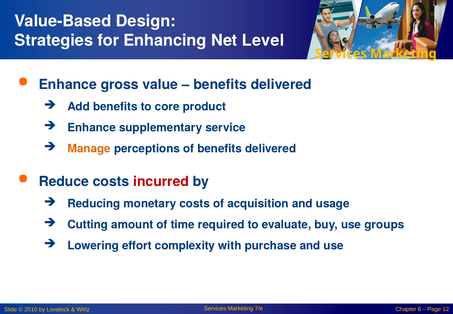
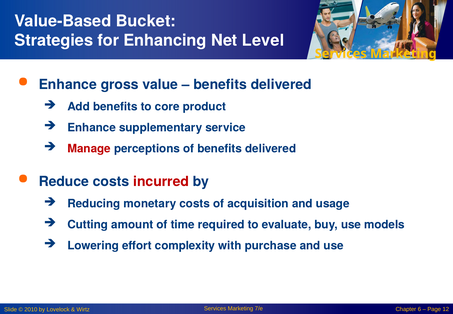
Design: Design -> Bucket
Manage colour: orange -> red
groups: groups -> models
